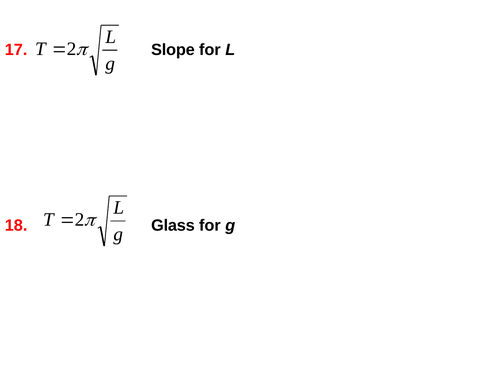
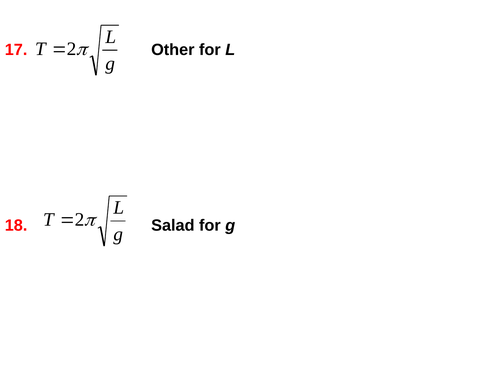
Slope: Slope -> Other
Glass: Glass -> Salad
